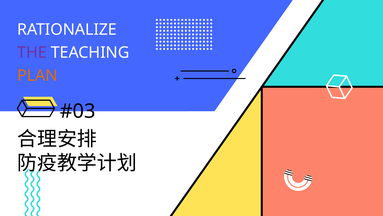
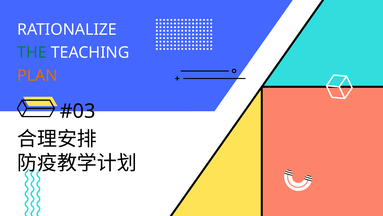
THE colour: purple -> green
